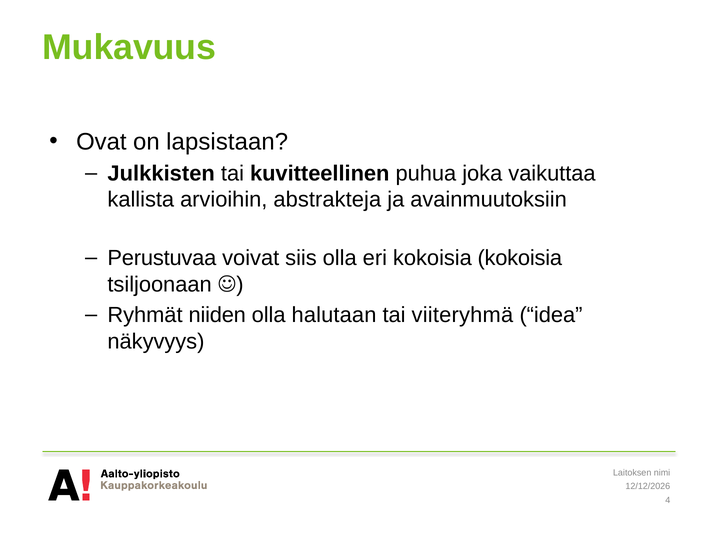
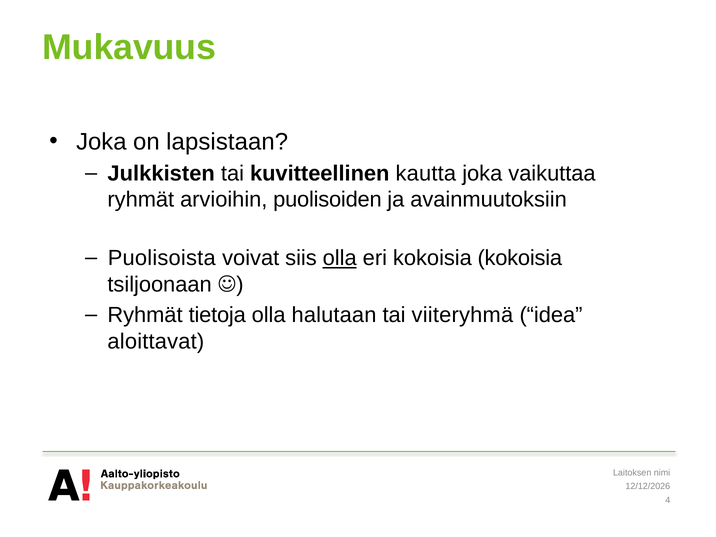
Ovat at (101, 142): Ovat -> Joka
puhua: puhua -> kautta
kallista at (141, 200): kallista -> ryhmät
abstrakteja: abstrakteja -> puolisoiden
Perustuvaa: Perustuvaa -> Puolisoista
olla at (340, 258) underline: none -> present
niiden: niiden -> tietoja
näkyvyys: näkyvyys -> aloittavat
